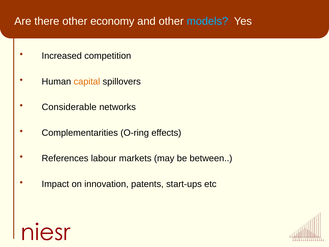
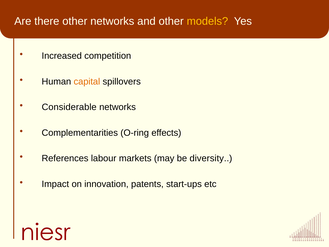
other economy: economy -> networks
models colour: light blue -> yellow
between: between -> diversity
